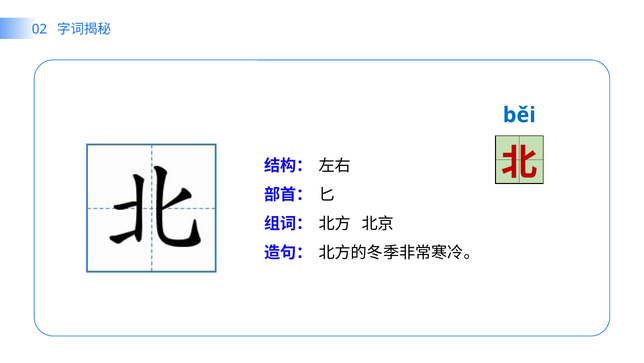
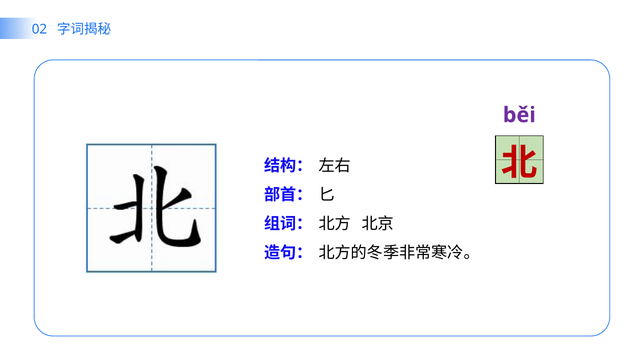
běi colour: blue -> purple
